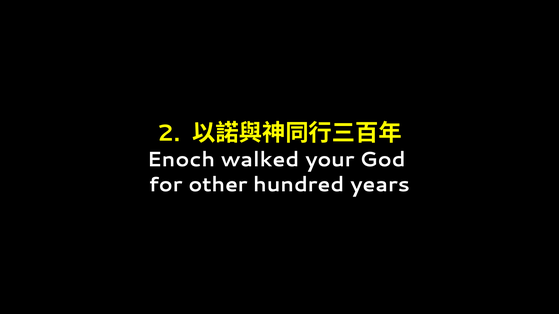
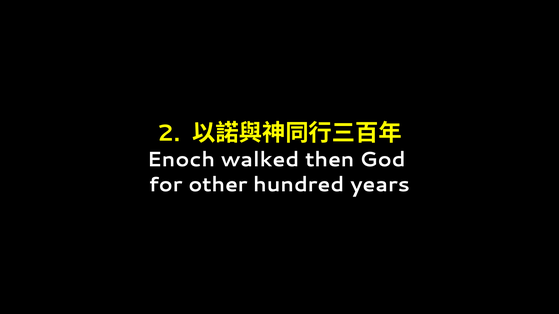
your: your -> then
